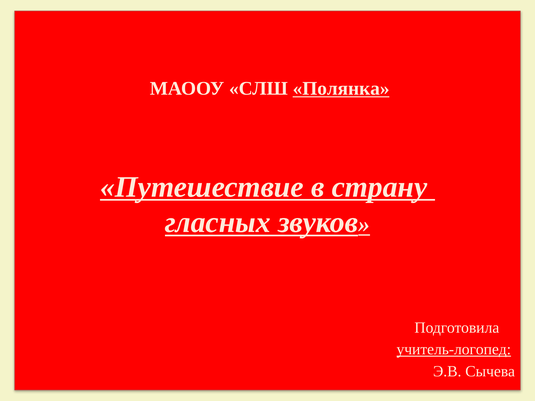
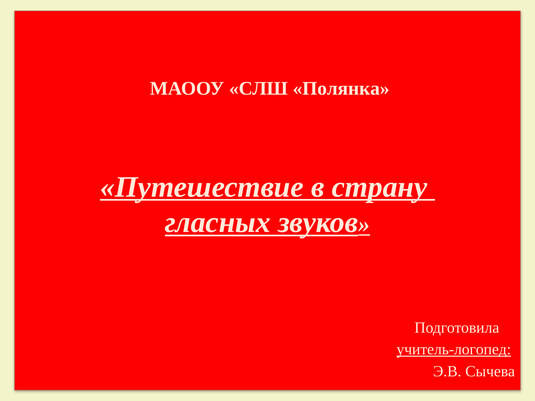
Полянка underline: present -> none
